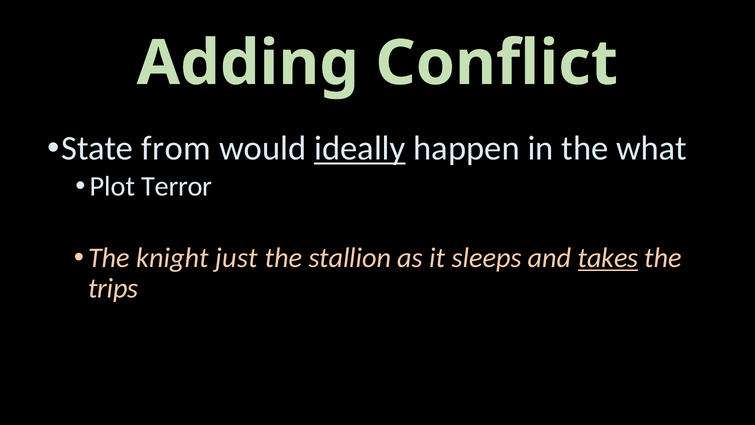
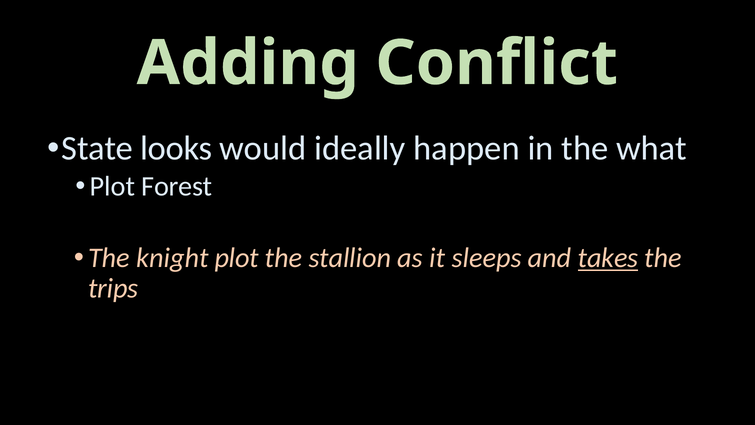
from: from -> looks
ideally underline: present -> none
Terror: Terror -> Forest
knight just: just -> plot
